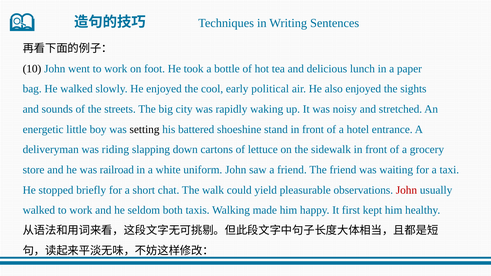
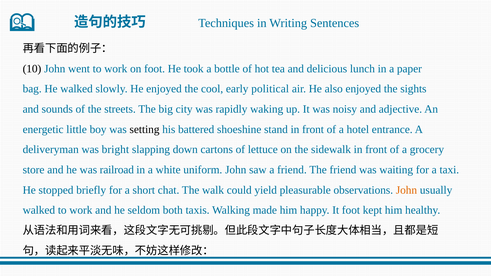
stretched: stretched -> adjective
riding: riding -> bright
John at (406, 190) colour: red -> orange
It first: first -> foot
